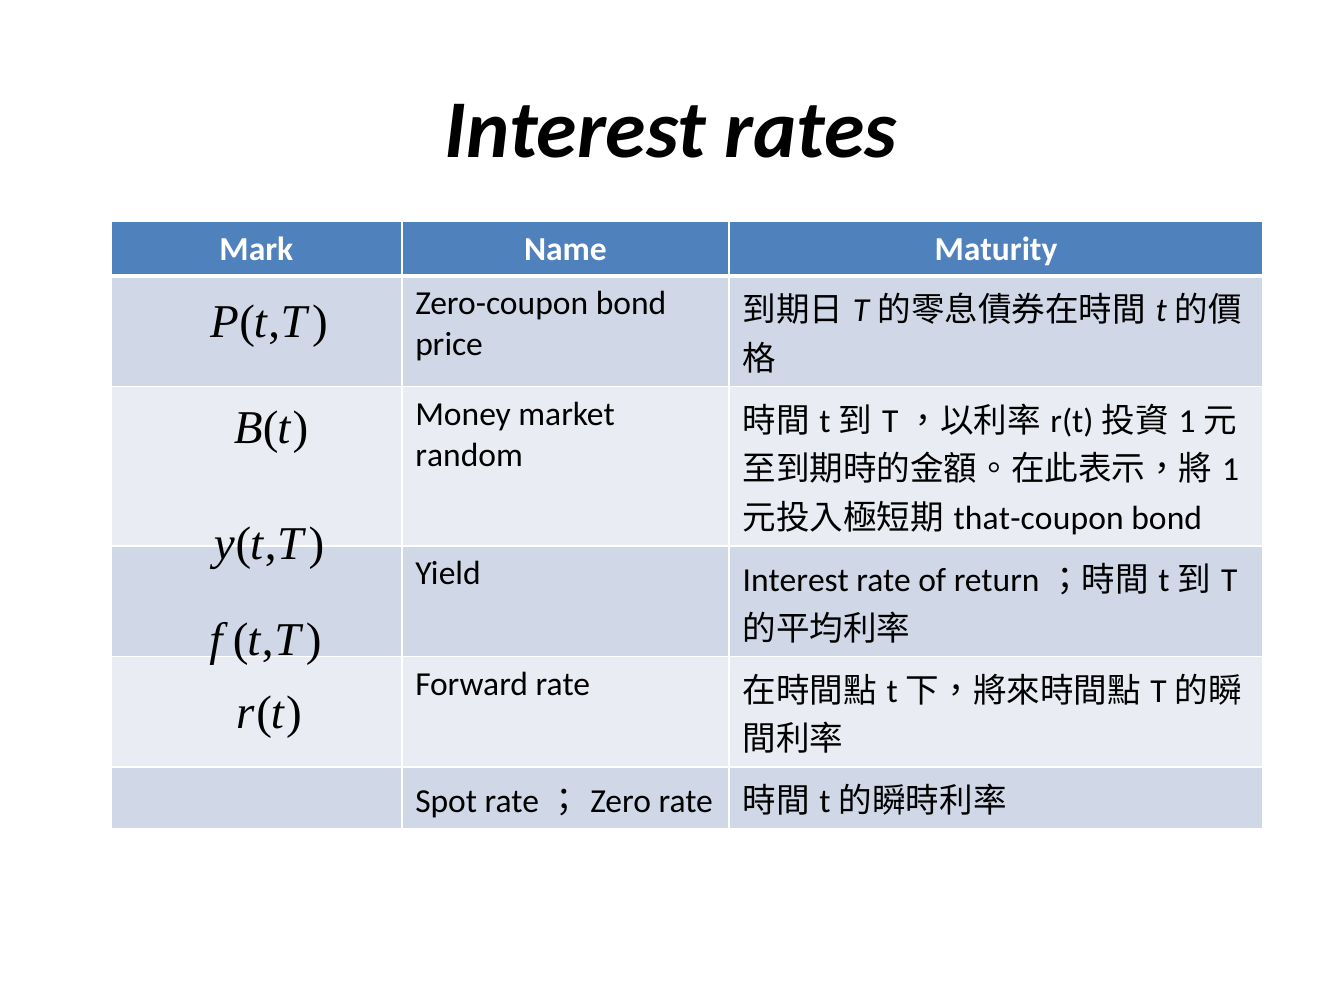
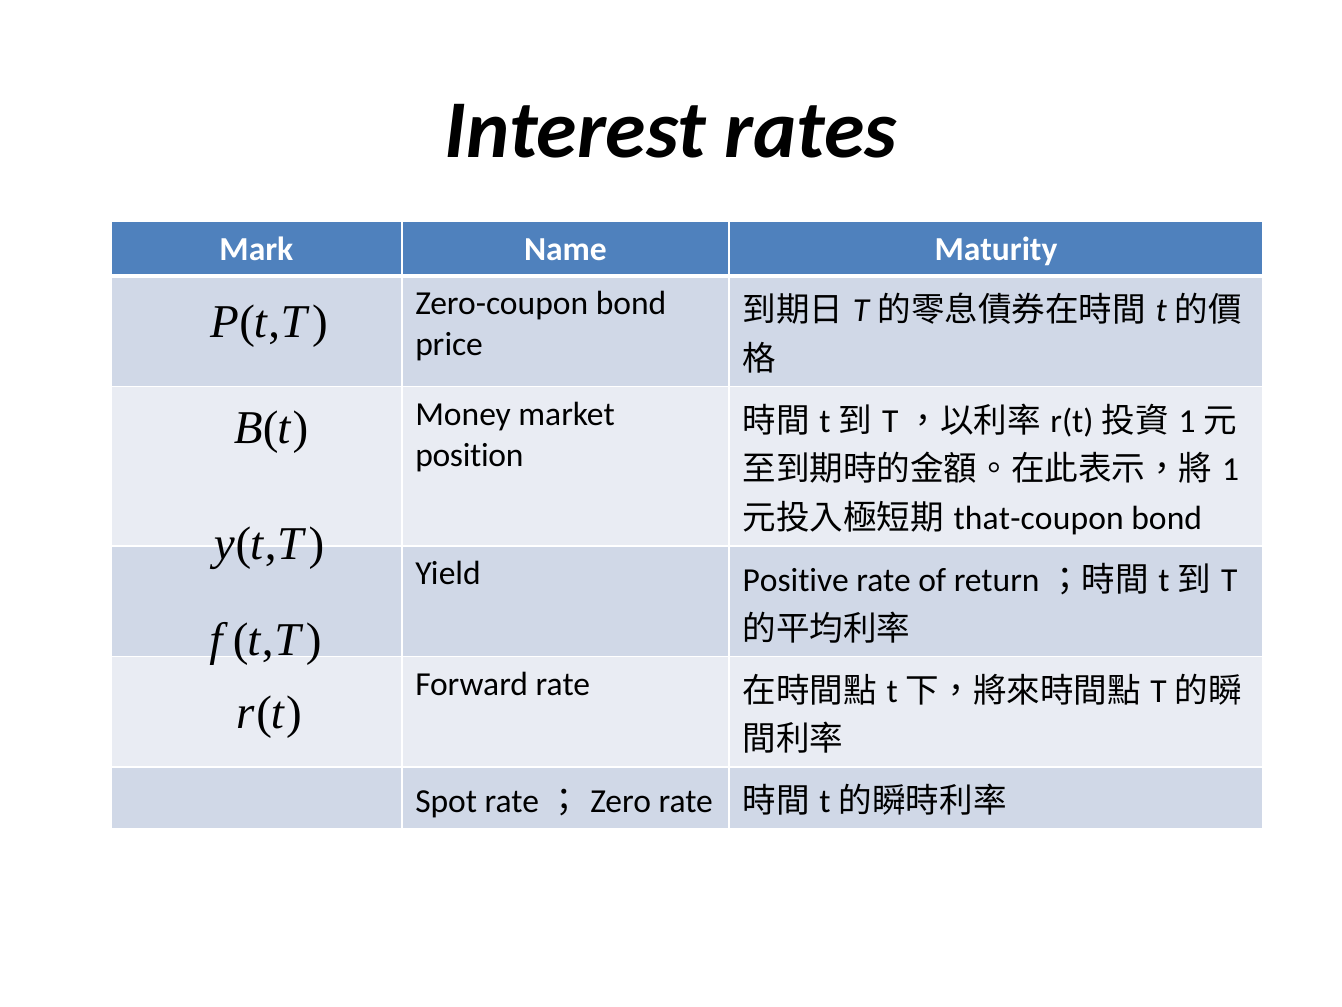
random: random -> position
Yield Interest: Interest -> Positive
